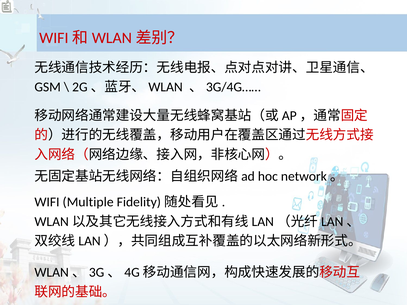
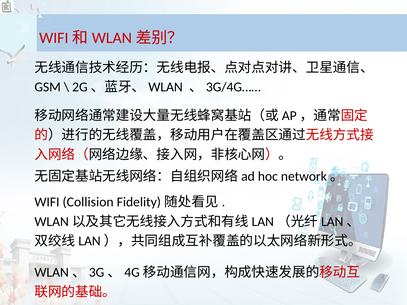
Multiple: Multiple -> Collision
